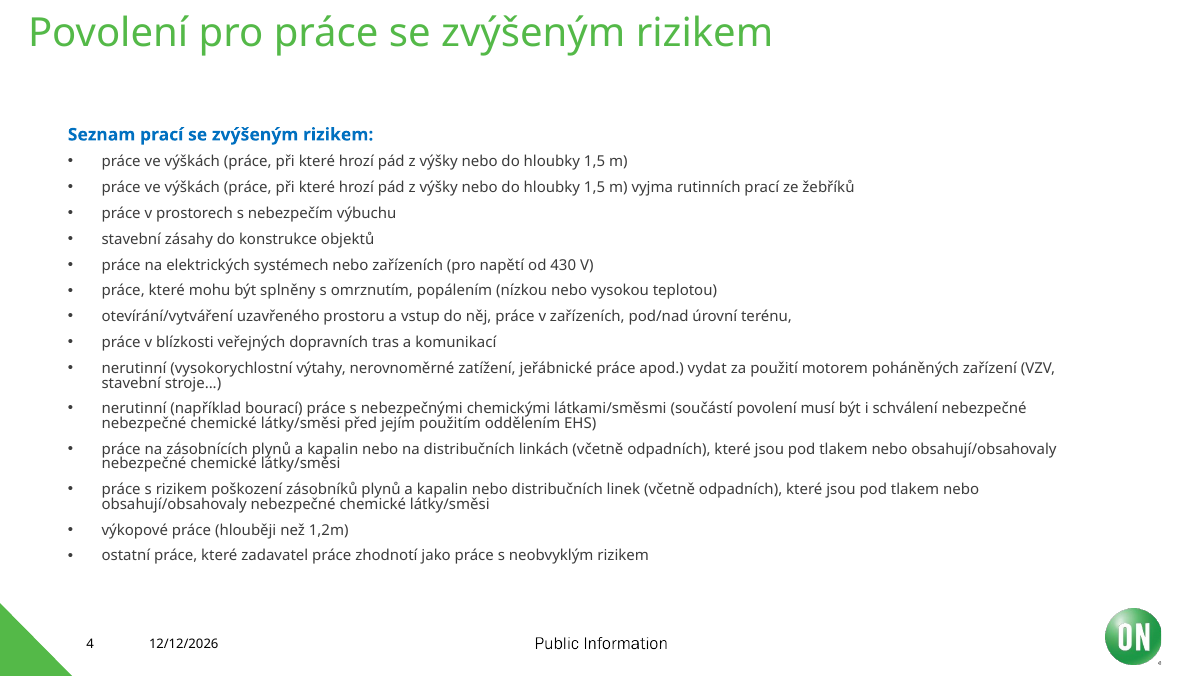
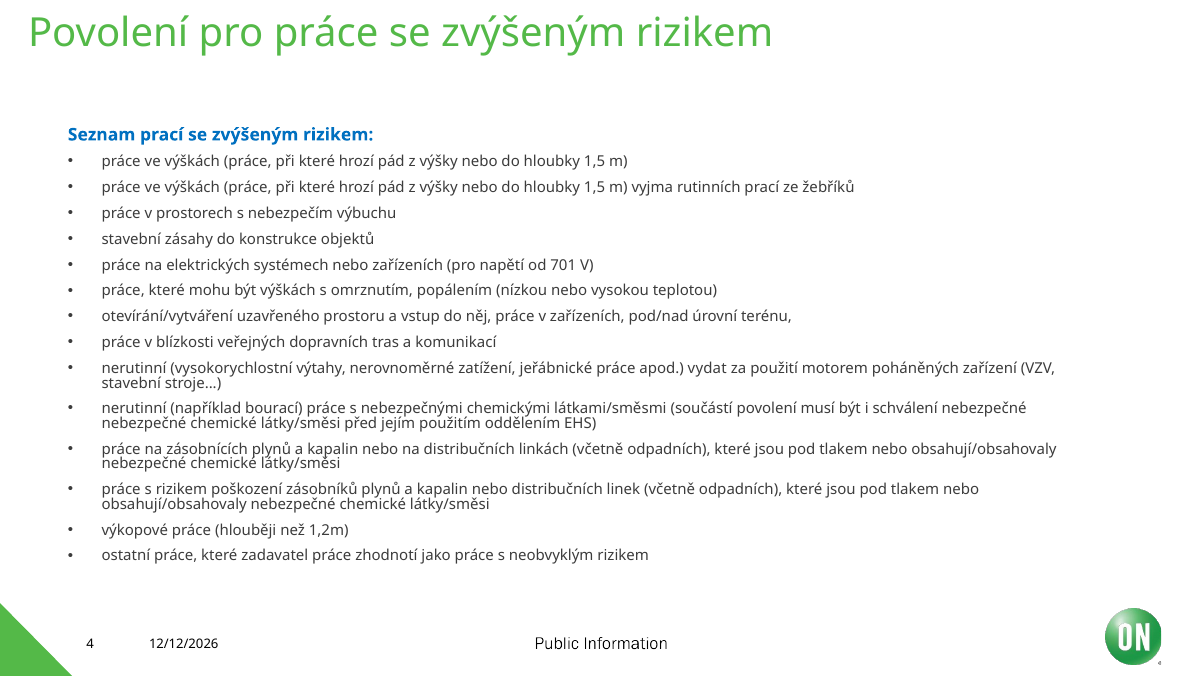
430: 430 -> 701
být splněny: splněny -> výškách
